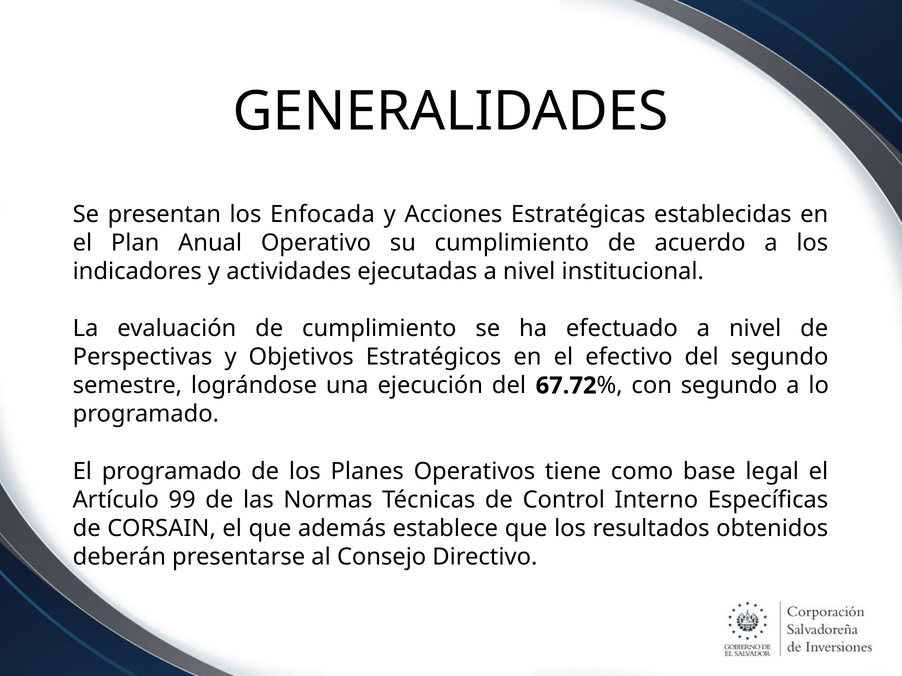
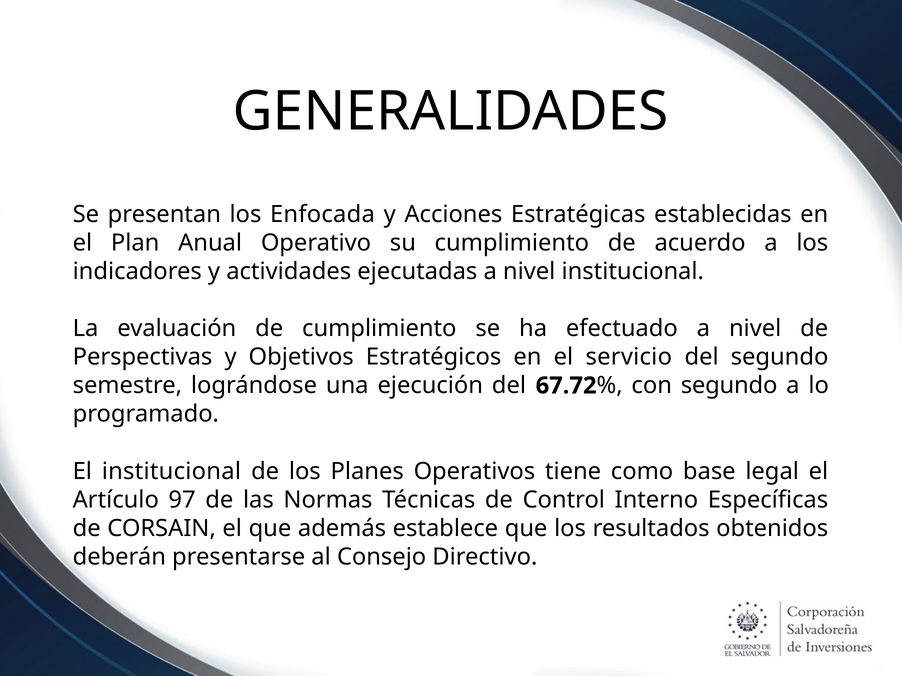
efectivo: efectivo -> servicio
El programado: programado -> institucional
99: 99 -> 97
